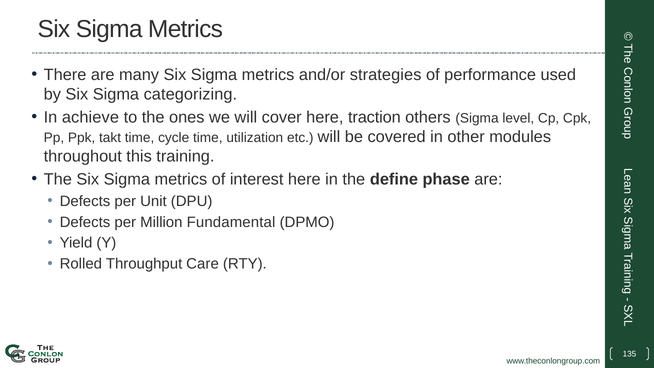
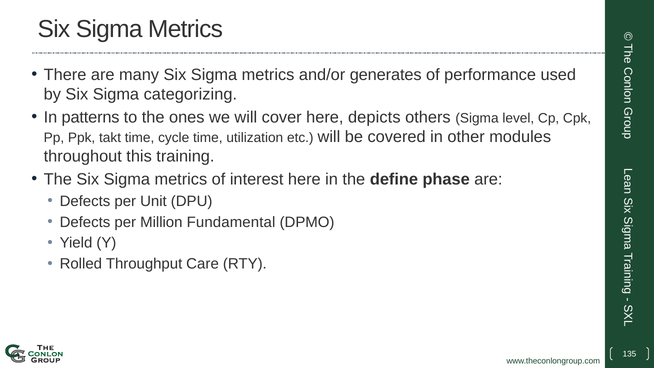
strategies: strategies -> generates
achieve: achieve -> patterns
traction: traction -> depicts
